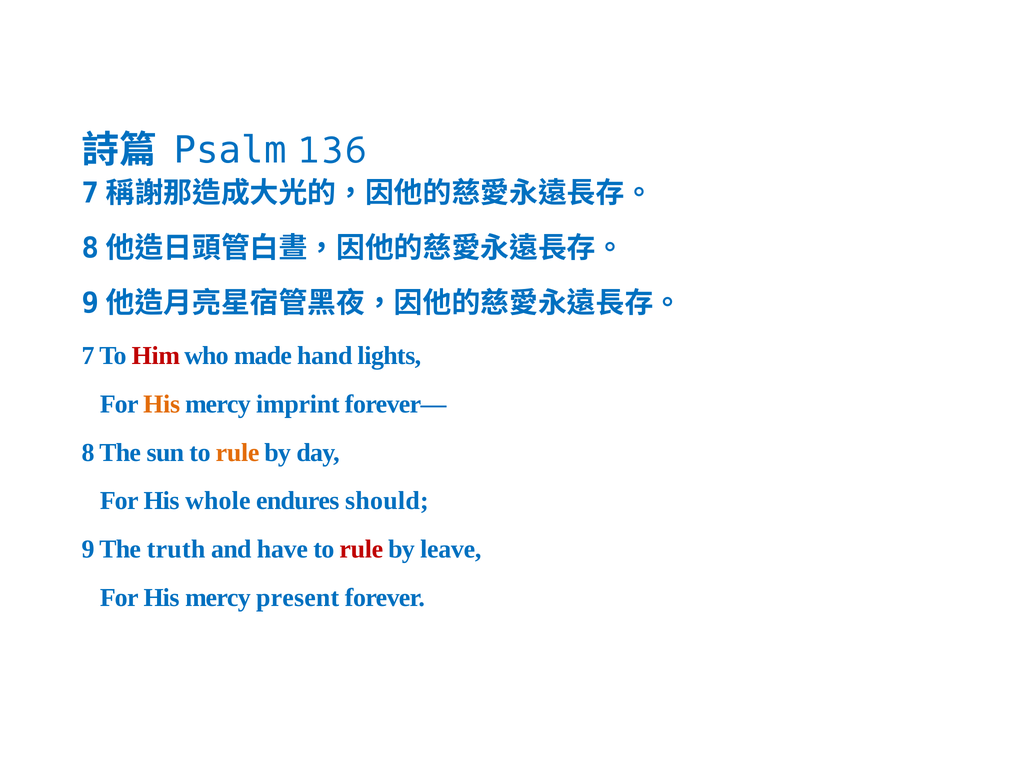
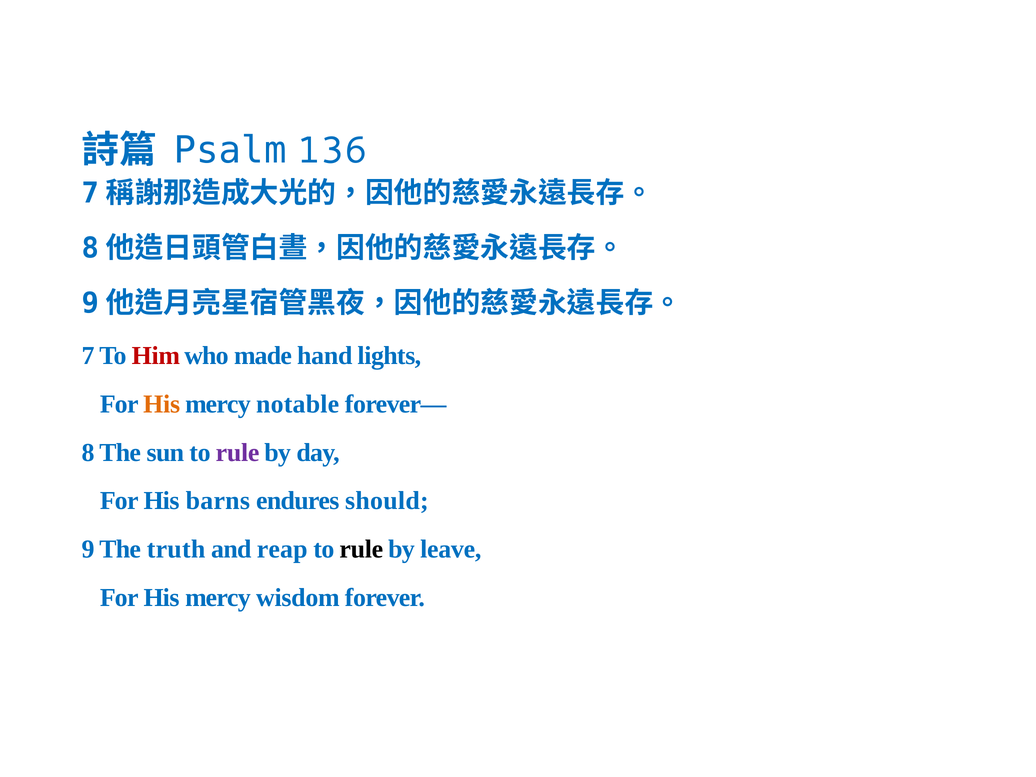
imprint: imprint -> notable
rule at (238, 452) colour: orange -> purple
whole: whole -> barns
have: have -> reap
rule at (361, 549) colour: red -> black
present: present -> wisdom
